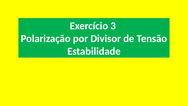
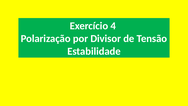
3: 3 -> 4
